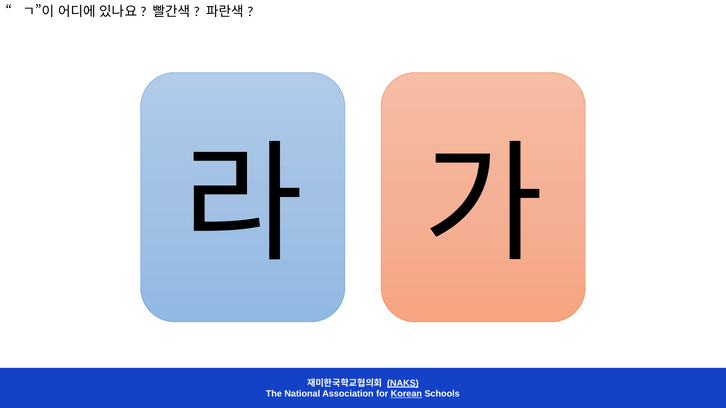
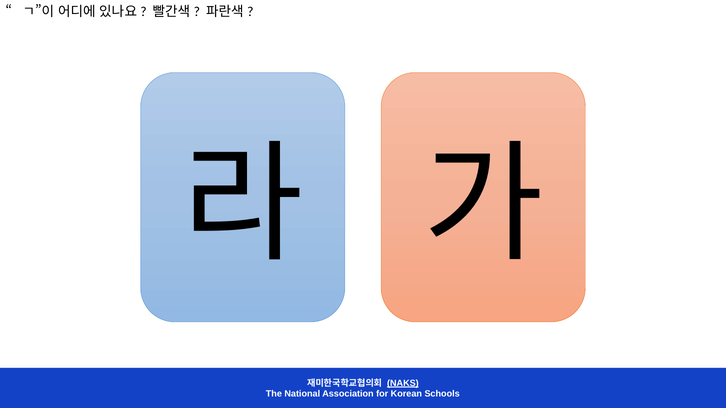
Korean underline: present -> none
